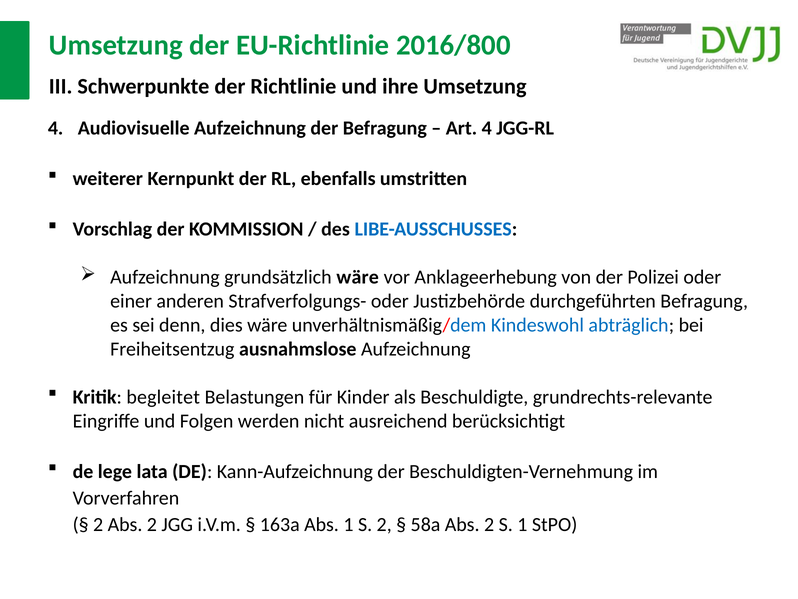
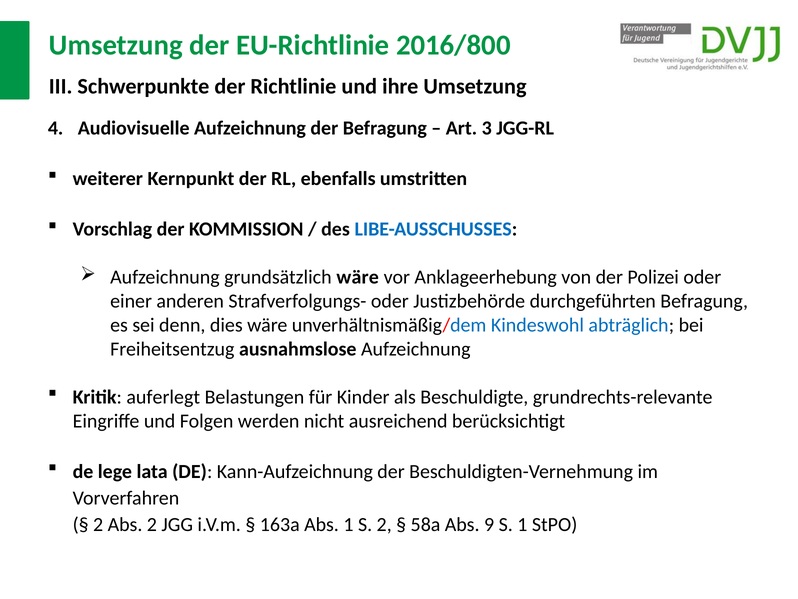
Art 4: 4 -> 3
begleitet: begleitet -> auferlegt
58a Abs 2: 2 -> 9
